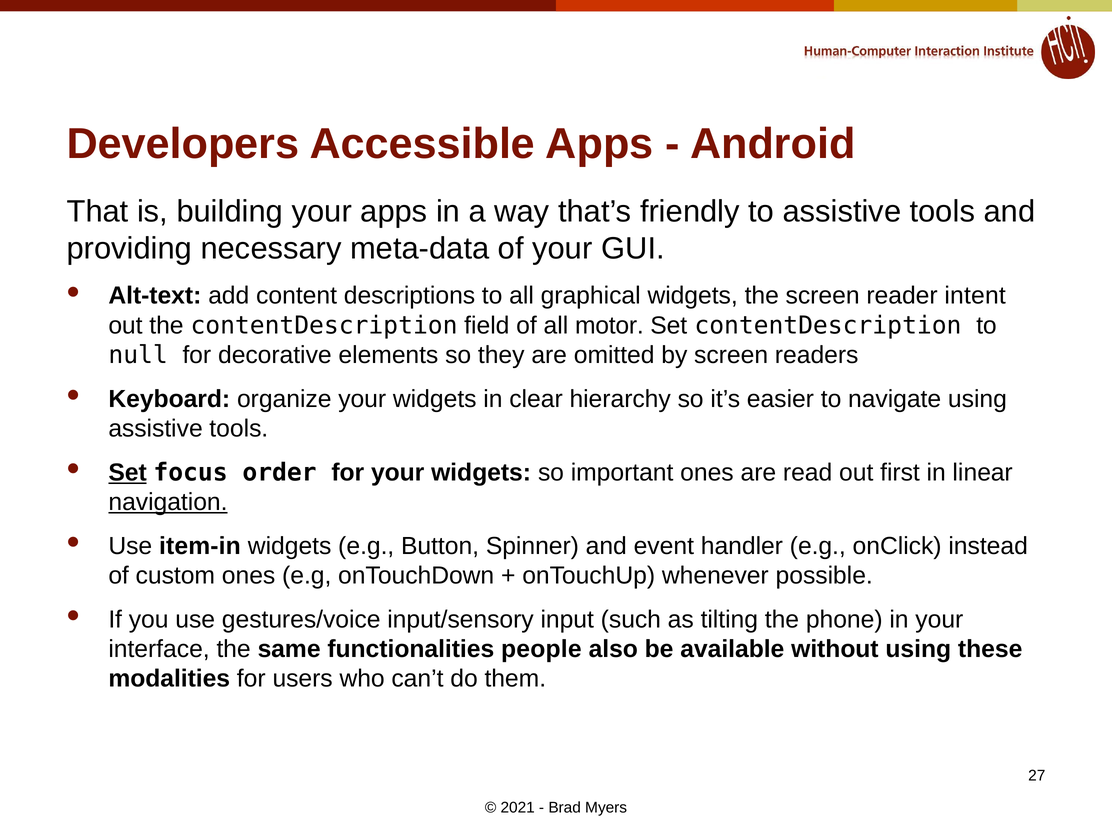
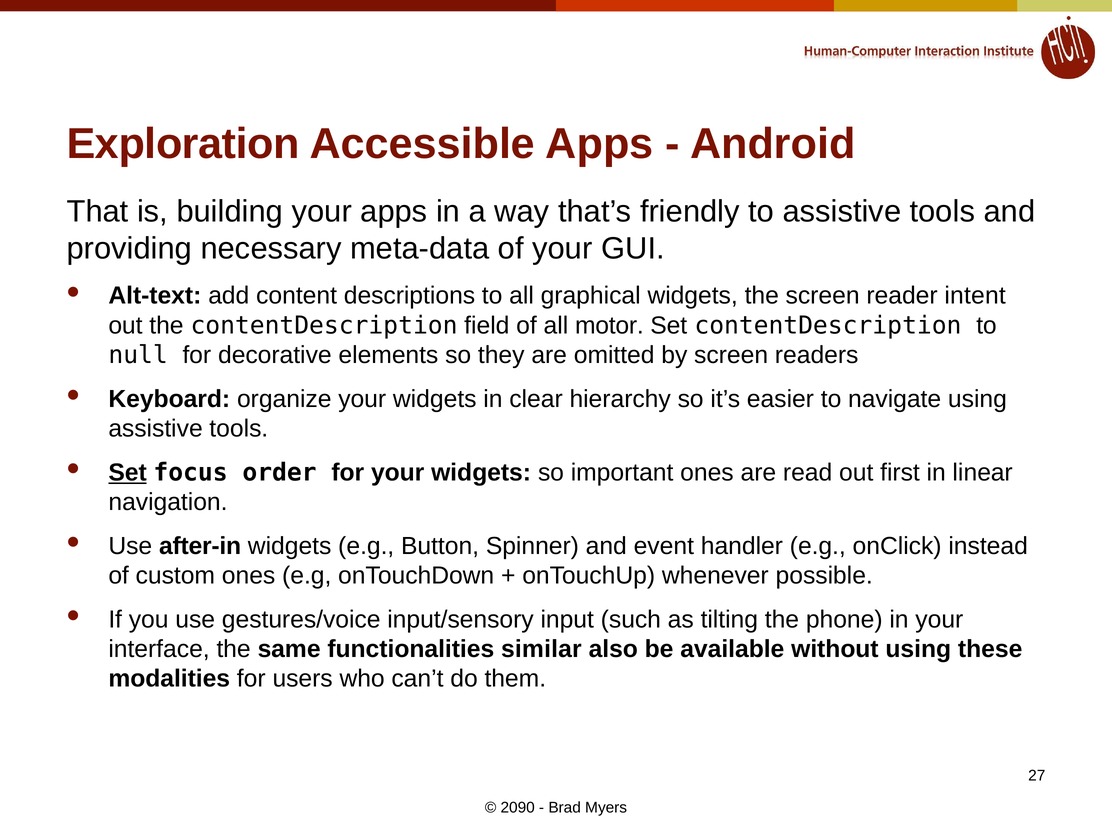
Developers: Developers -> Exploration
navigation underline: present -> none
item-in: item-in -> after-in
people: people -> similar
2021: 2021 -> 2090
